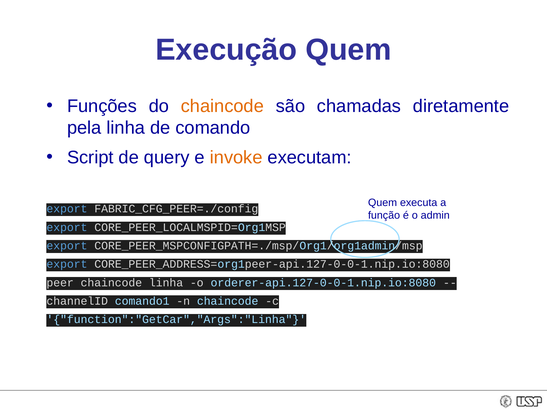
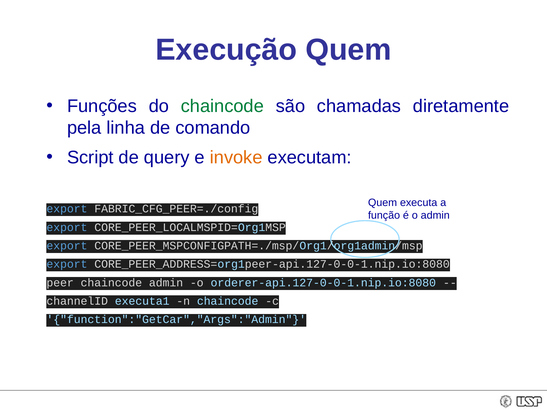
chaincode at (222, 106) colour: orange -> green
chaincode linha: linha -> admin
comando1: comando1 -> executa1
function":"GetCar","Args":"Linha: function":"GetCar","Args":"Linha -> function":"GetCar","Args":"Admin
